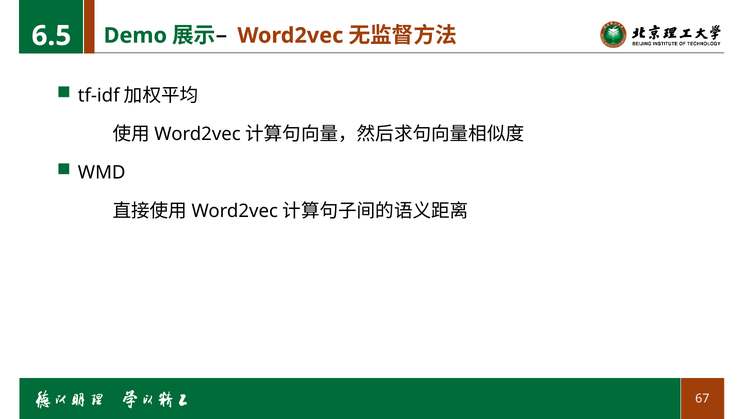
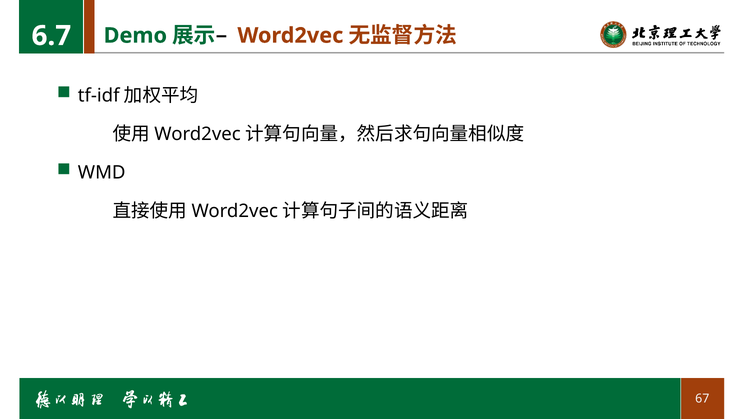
6.5: 6.5 -> 6.7
